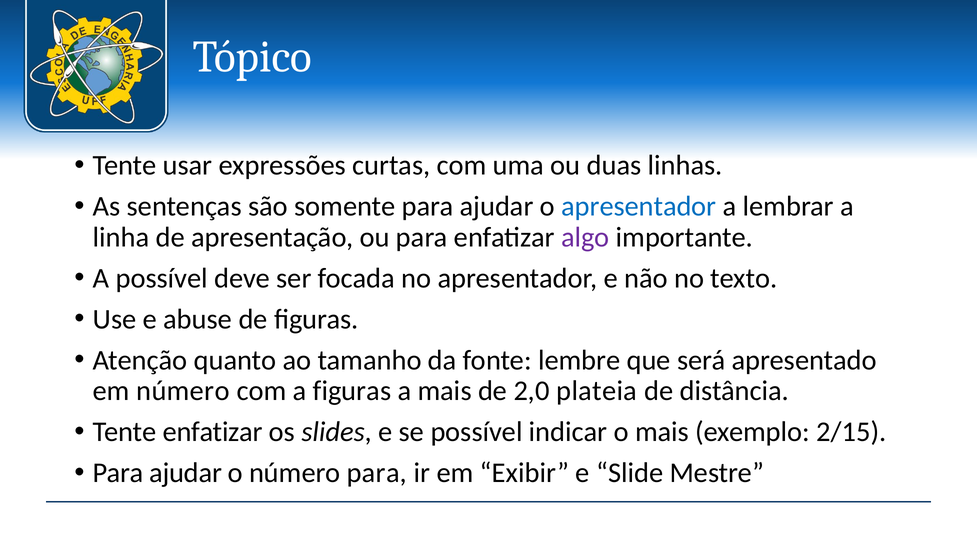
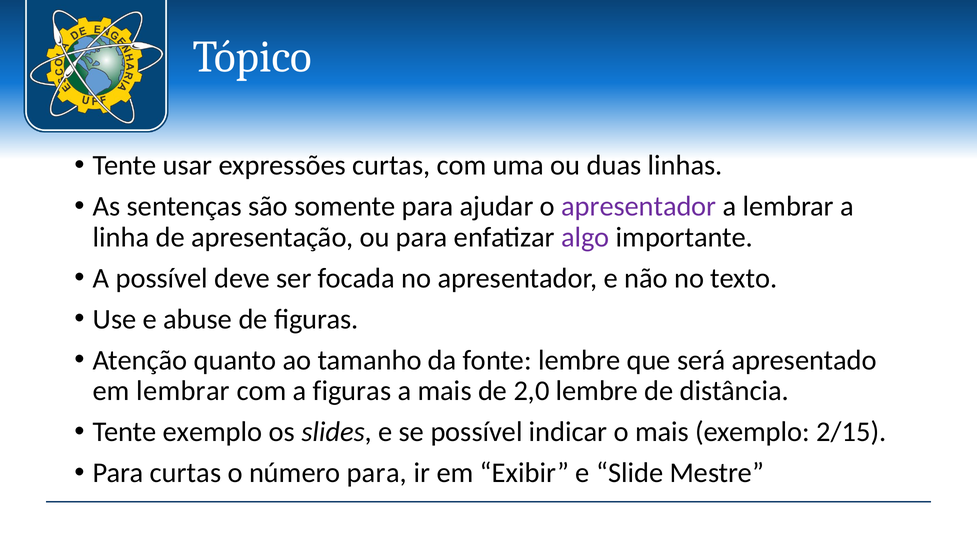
apresentador at (639, 206) colour: blue -> purple
em número: número -> lembrar
2,0 plateia: plateia -> lembre
Tente enfatizar: enfatizar -> exemplo
ajudar at (186, 473): ajudar -> curtas
